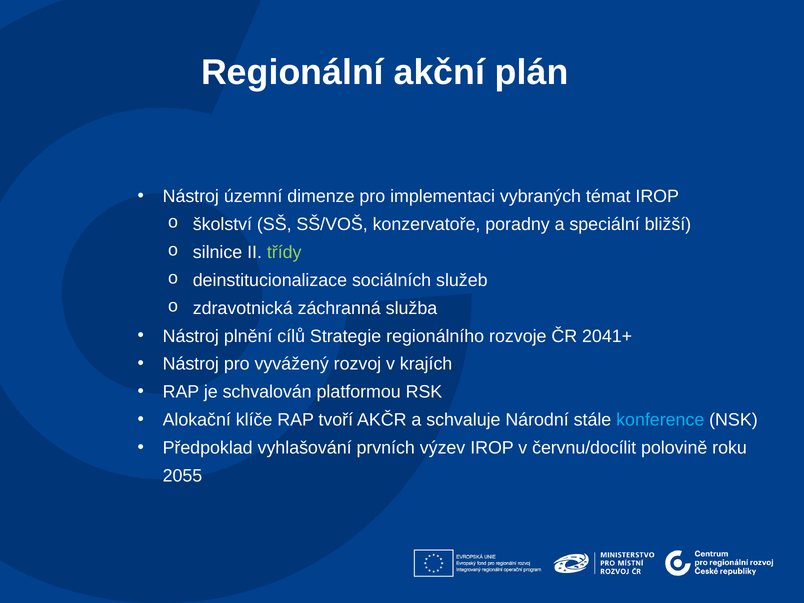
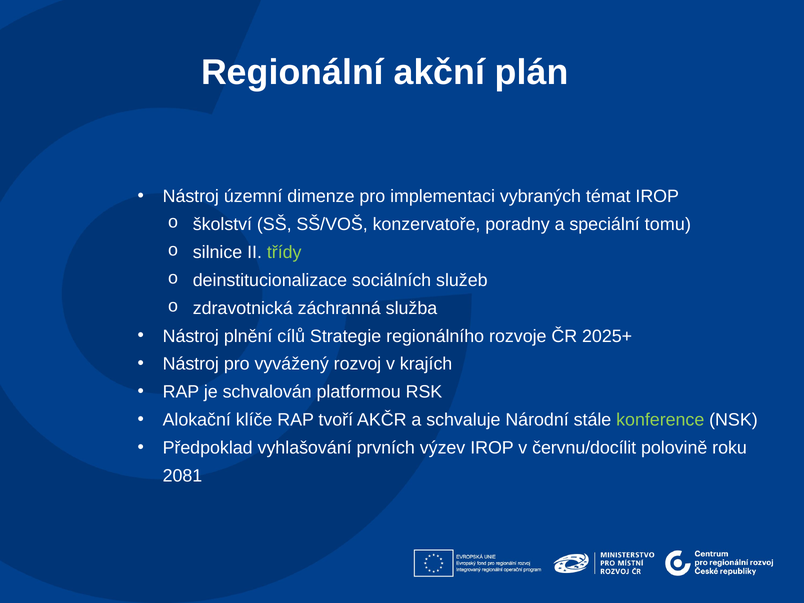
bližší: bližší -> tomu
2041+: 2041+ -> 2025+
konference colour: light blue -> light green
2055: 2055 -> 2081
